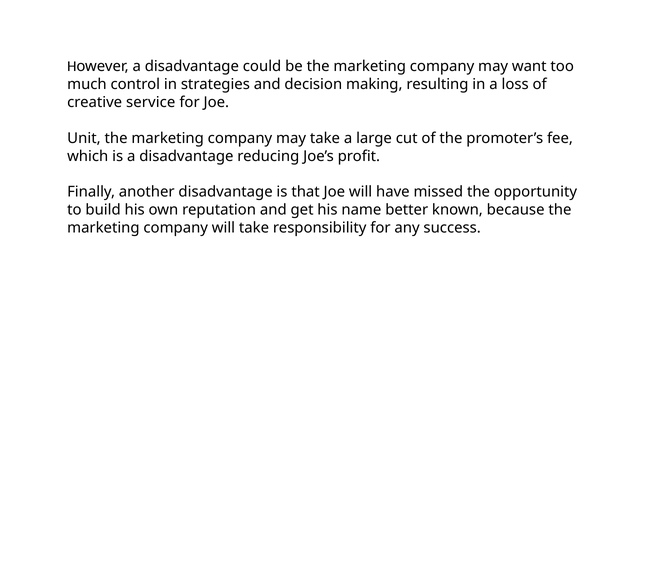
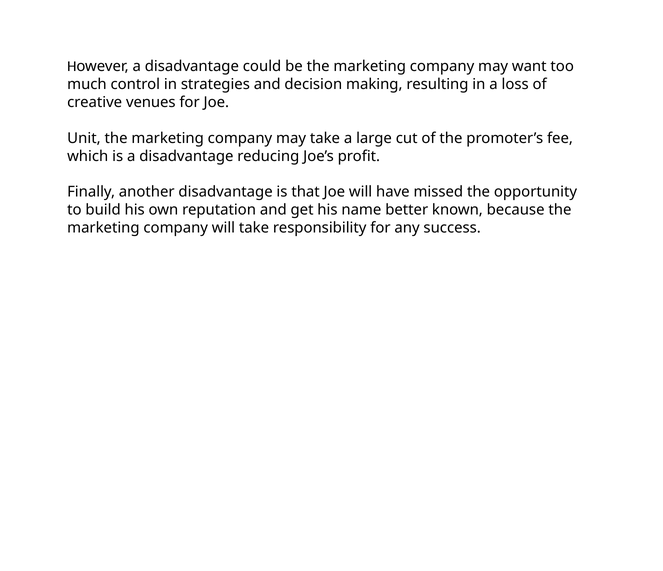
service: service -> venues
